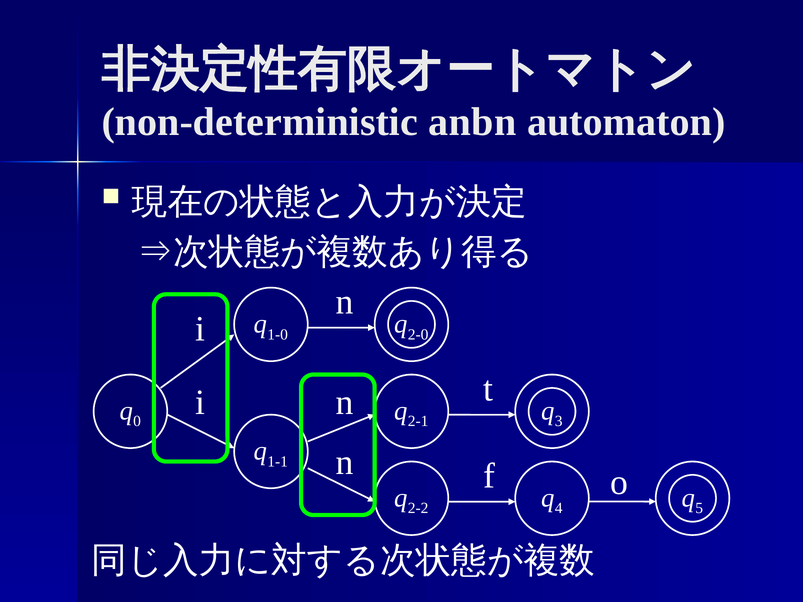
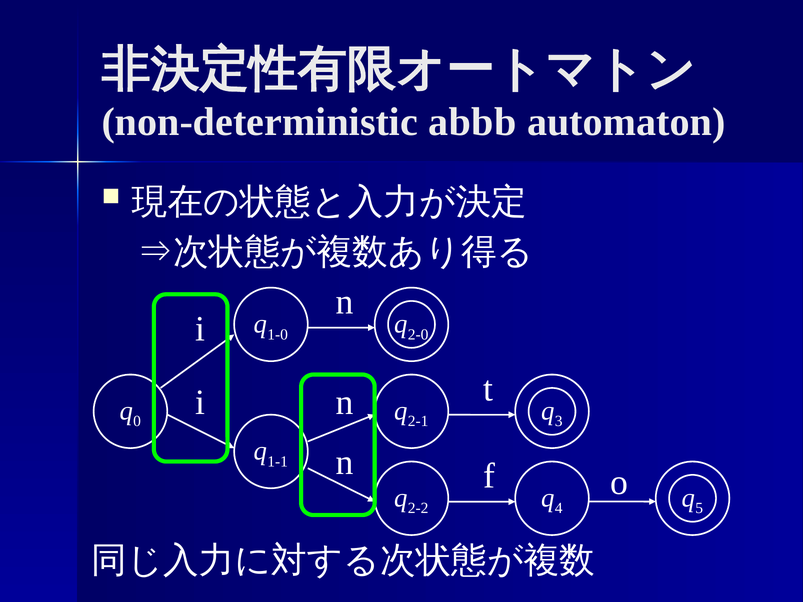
anbn: anbn -> abbb
